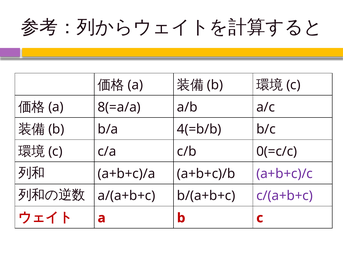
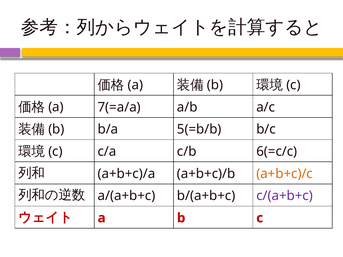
8(=a/a: 8(=a/a -> 7(=a/a
4(=b/b: 4(=b/b -> 5(=b/b
0(=c/c: 0(=c/c -> 6(=c/c
a+b+c)/c colour: purple -> orange
